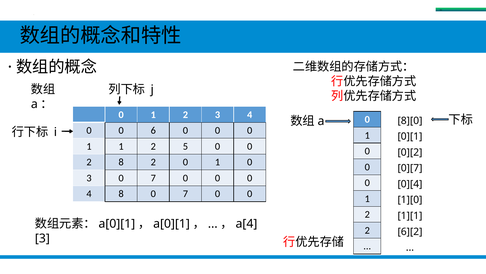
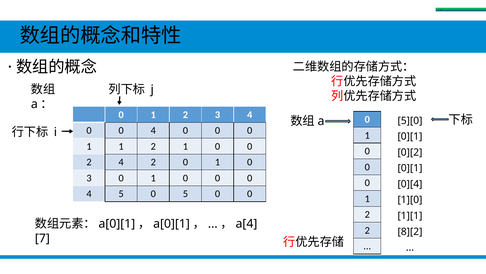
8][0: 8][0 -> 5][0
6 at (153, 130): 6 -> 4
2 5: 5 -> 1
2 8: 8 -> 4
0][7 at (410, 168): 0][7 -> 0][1
3 0 7: 7 -> 1
4 8: 8 -> 5
7 at (185, 193): 7 -> 5
6][2: 6][2 -> 8][2
3 at (42, 238): 3 -> 7
